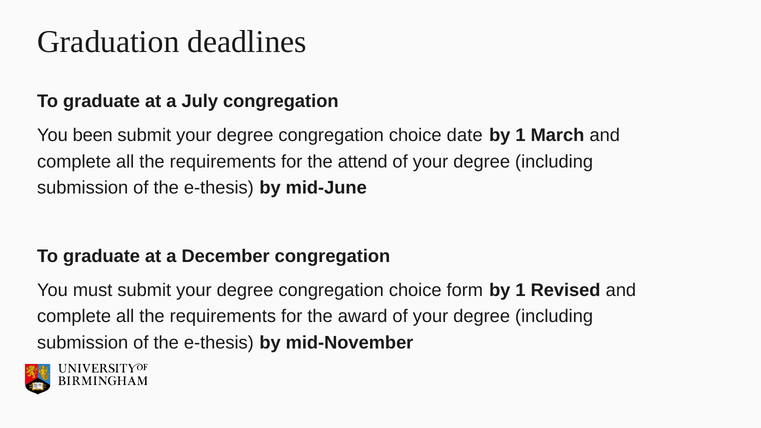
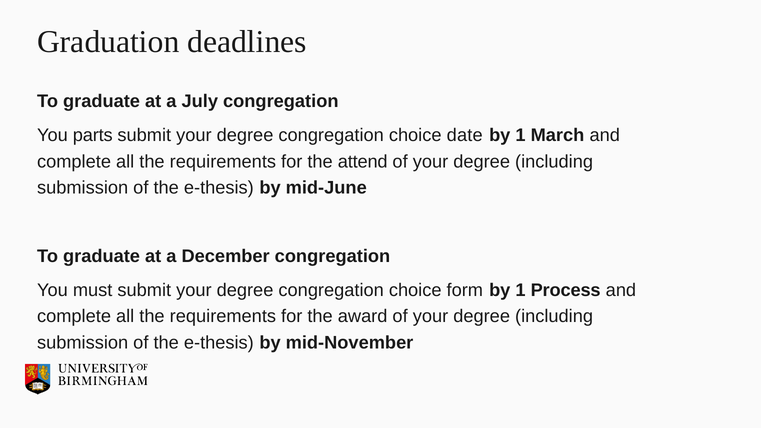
been: been -> parts
Revised: Revised -> Process
